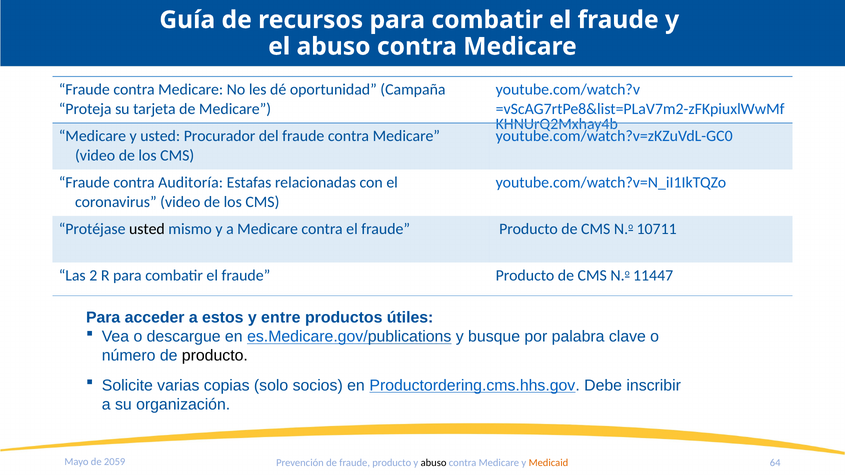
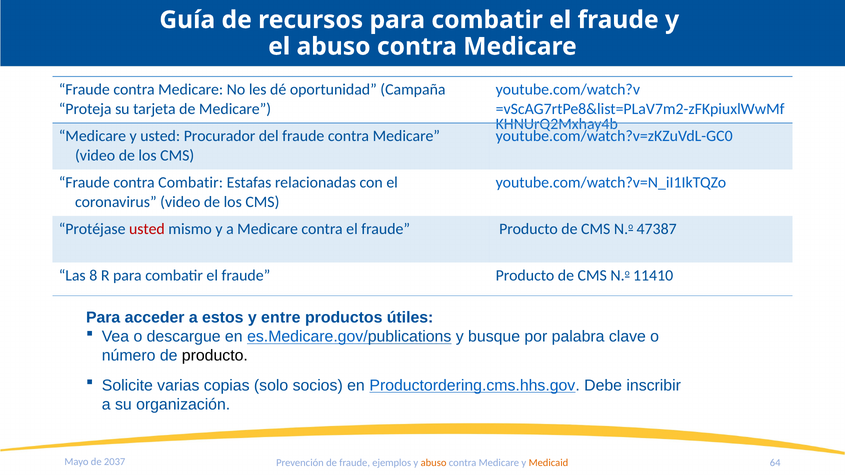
contra Auditoría: Auditoría -> Combatir
usted at (147, 229) colour: black -> red
10711: 10711 -> 47387
2: 2 -> 8
11447: 11447 -> 11410
2059: 2059 -> 2037
de fraude producto: producto -> ejemplos
abuso at (434, 463) colour: black -> orange
